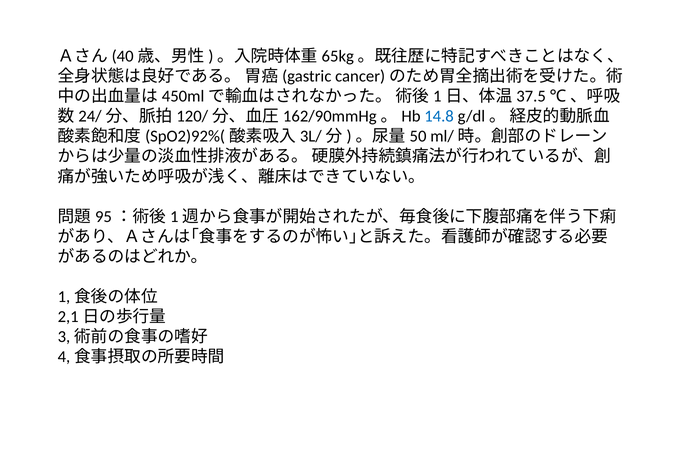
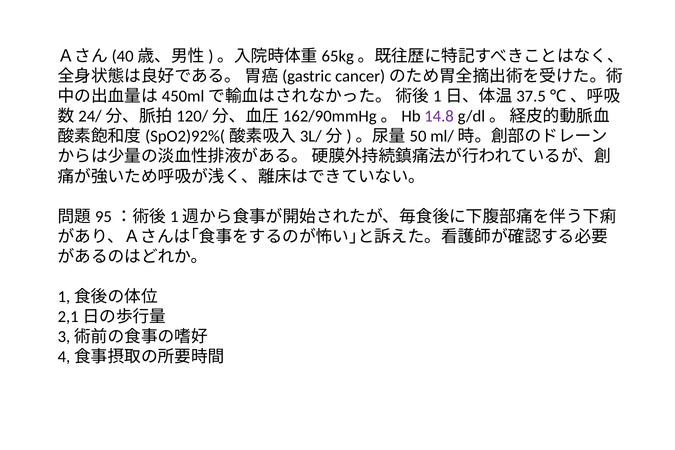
14.8 colour: blue -> purple
